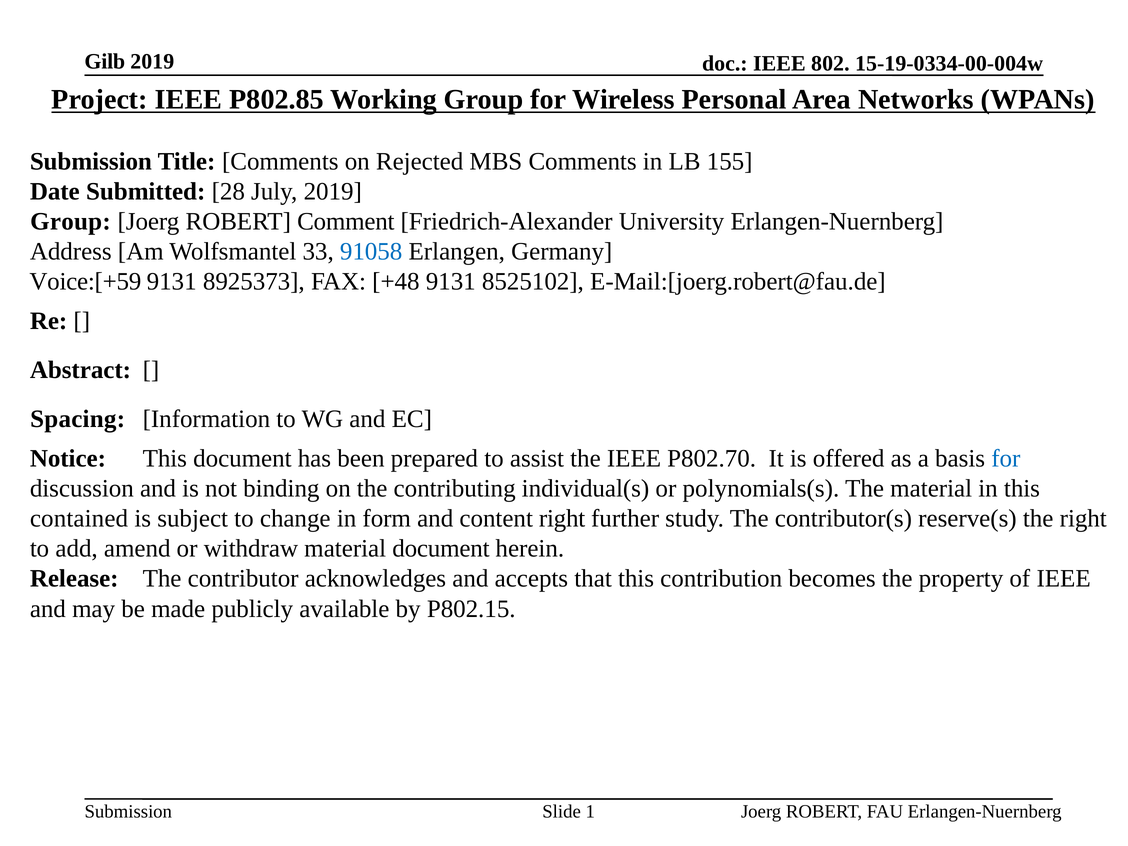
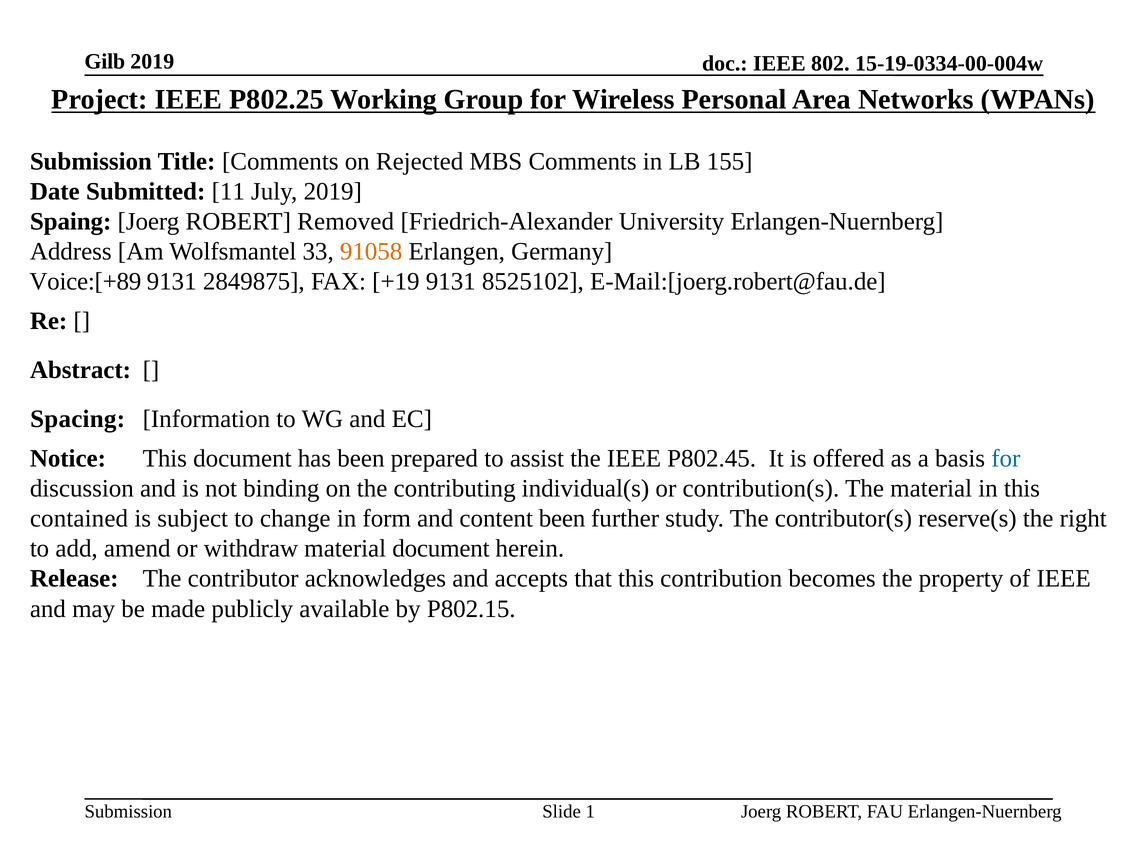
P802.85: P802.85 -> P802.25
28: 28 -> 11
Group at (70, 222): Group -> Spaing
Comment: Comment -> Removed
91058 colour: blue -> orange
Voice:[+59: Voice:[+59 -> Voice:[+89
8925373: 8925373 -> 2849875
+48: +48 -> +19
P802.70: P802.70 -> P802.45
polynomials(s: polynomials(s -> contribution(s
content right: right -> been
